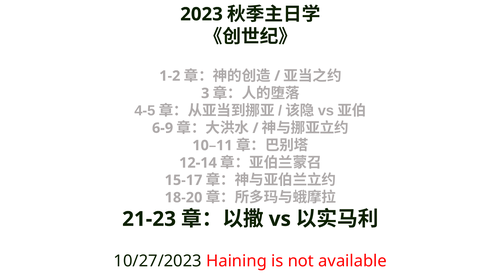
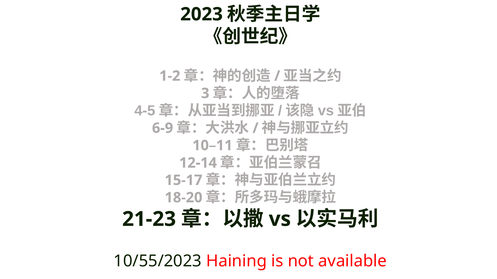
10/27/2023: 10/27/2023 -> 10/55/2023
